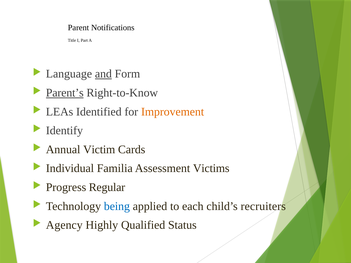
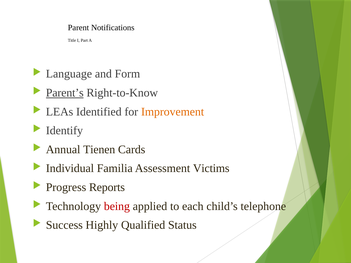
and underline: present -> none
Victim: Victim -> Tienen
Regular: Regular -> Reports
being colour: blue -> red
recruiters: recruiters -> telephone
Agency: Agency -> Success
